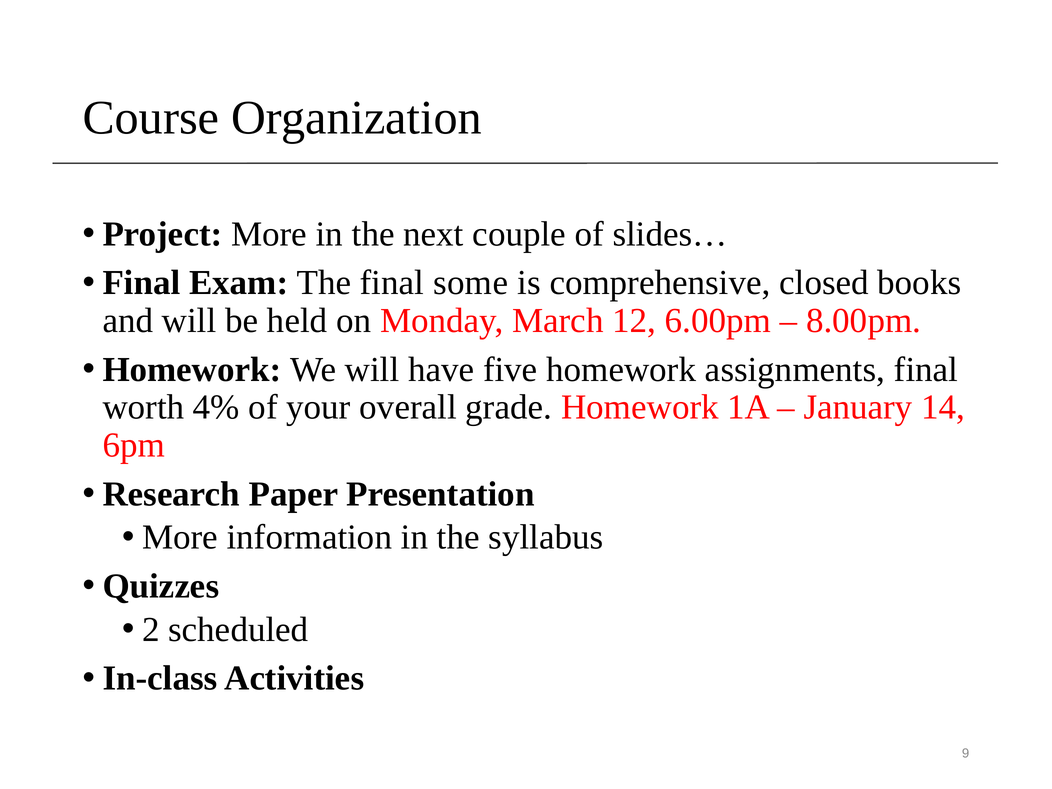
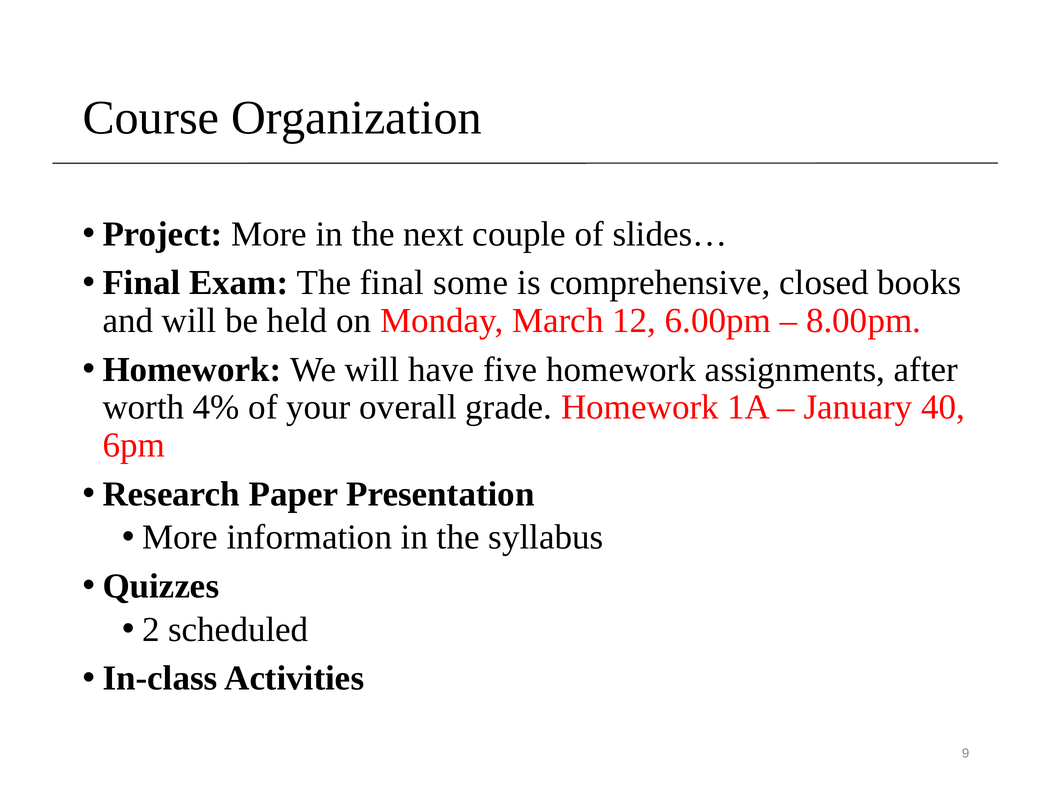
assignments final: final -> after
14: 14 -> 40
